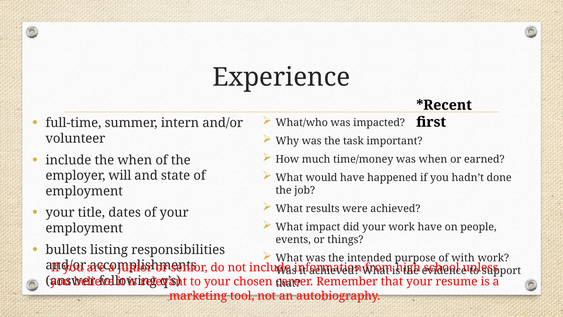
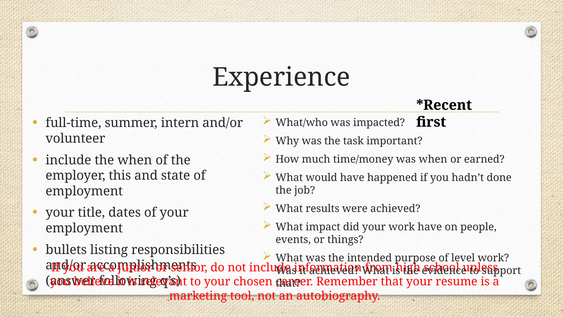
will: will -> this
with: with -> level
